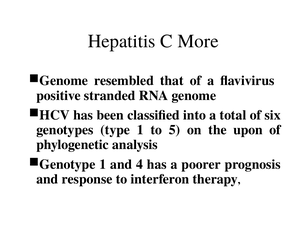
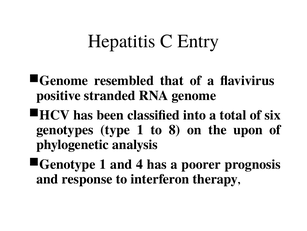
More: More -> Entry
5: 5 -> 8
